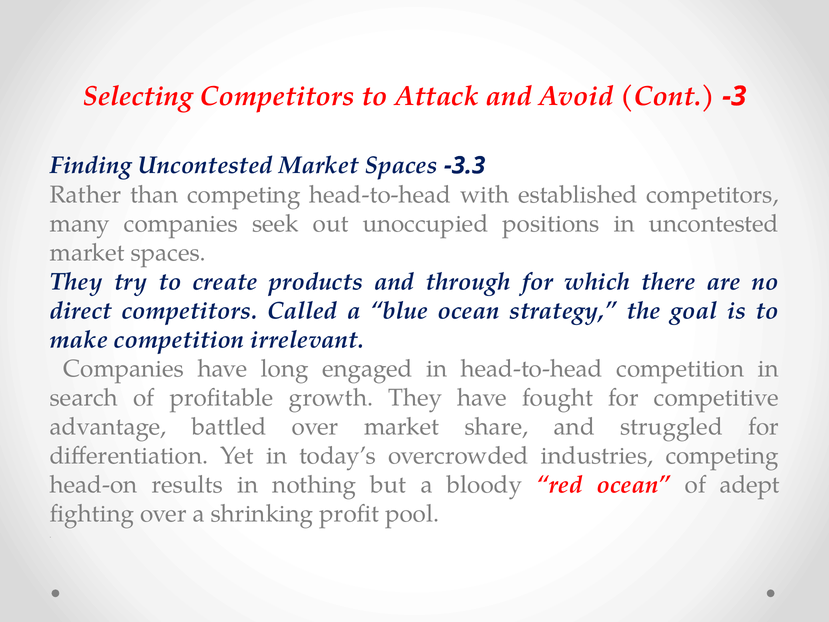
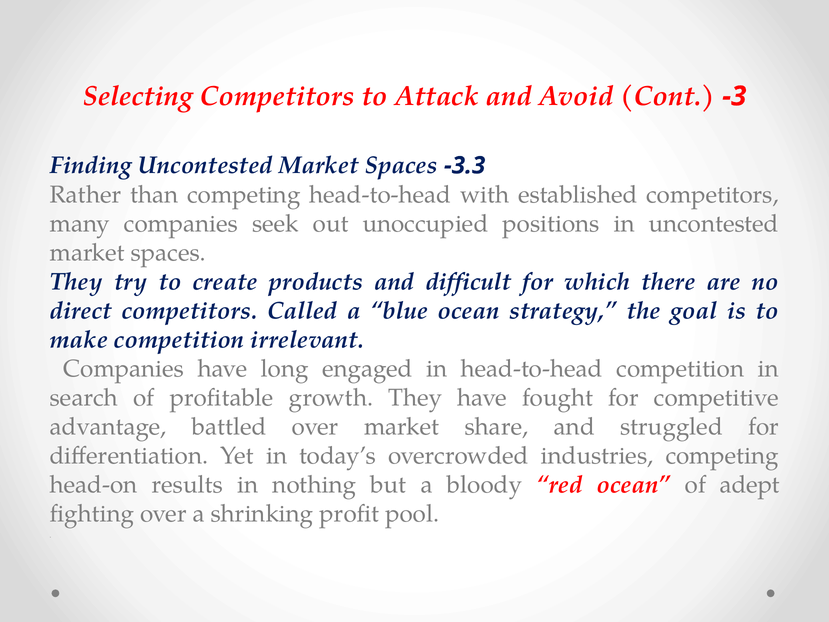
through: through -> difficult
